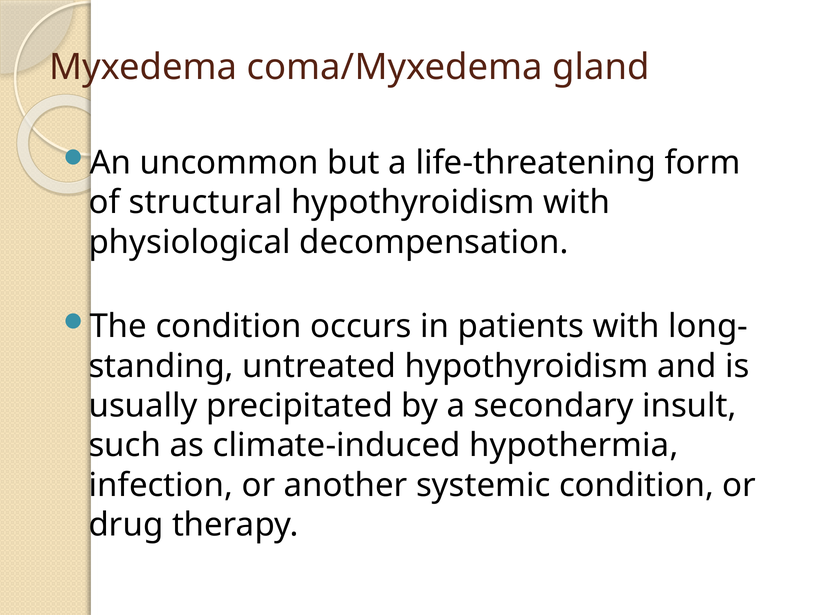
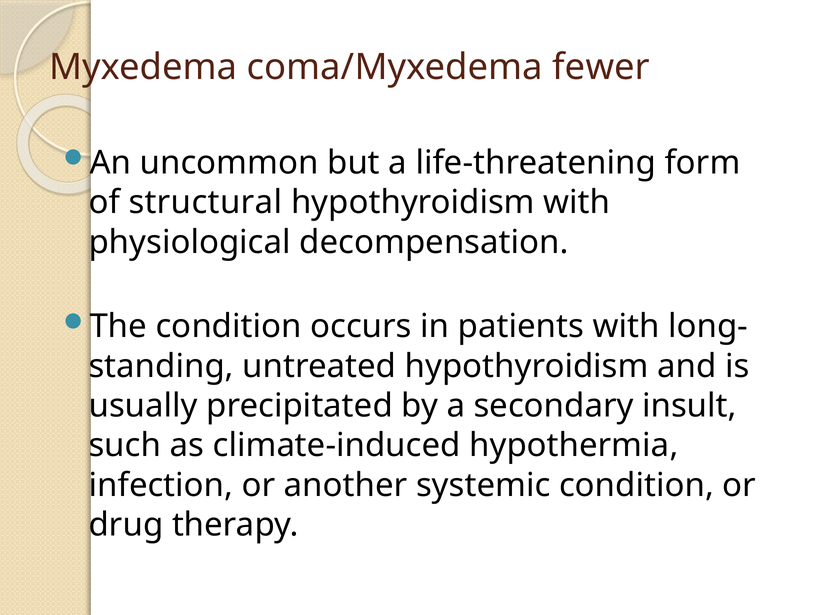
gland: gland -> fewer
